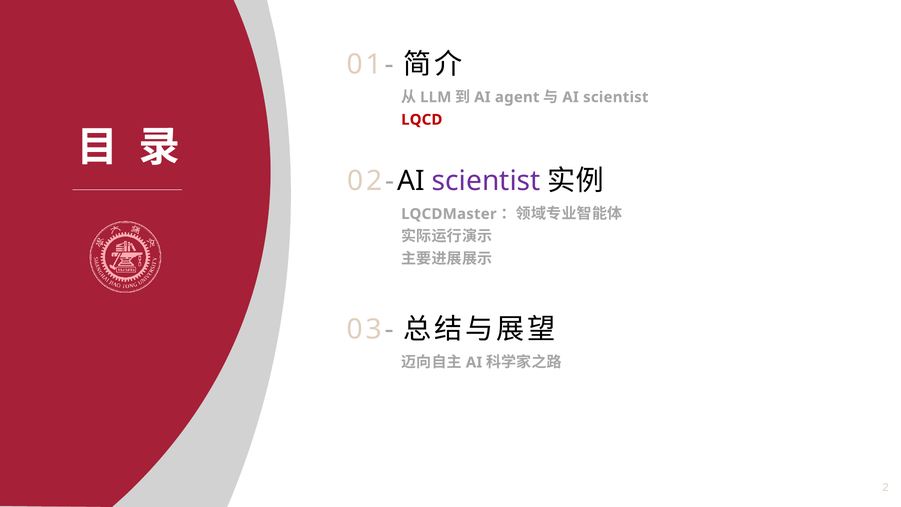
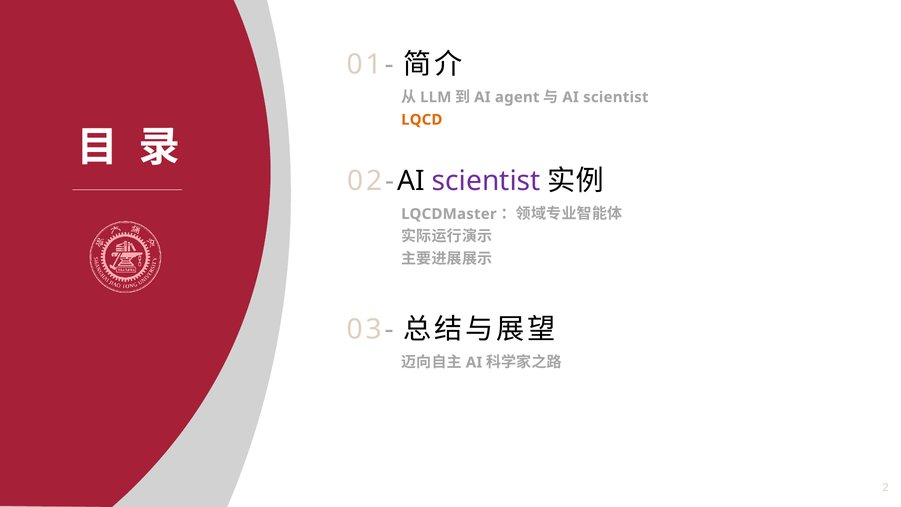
LQCD colour: red -> orange
